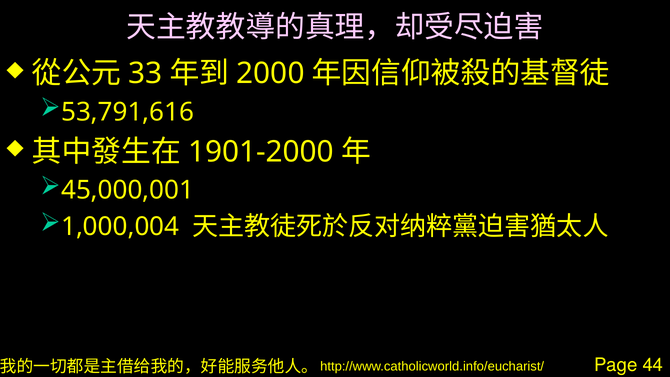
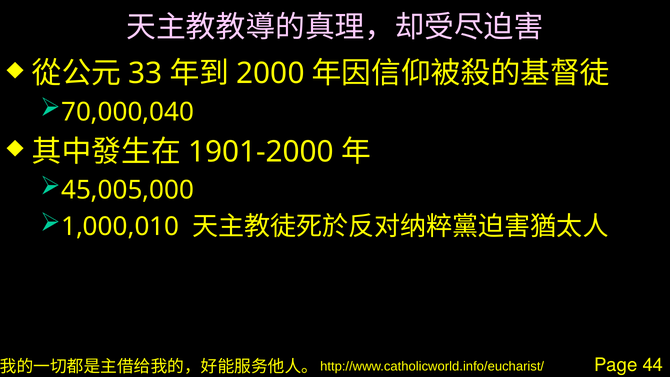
53,791,616: 53,791,616 -> 70,000,040
45,000,001: 45,000,001 -> 45,005,000
1,000,004: 1,000,004 -> 1,000,010
